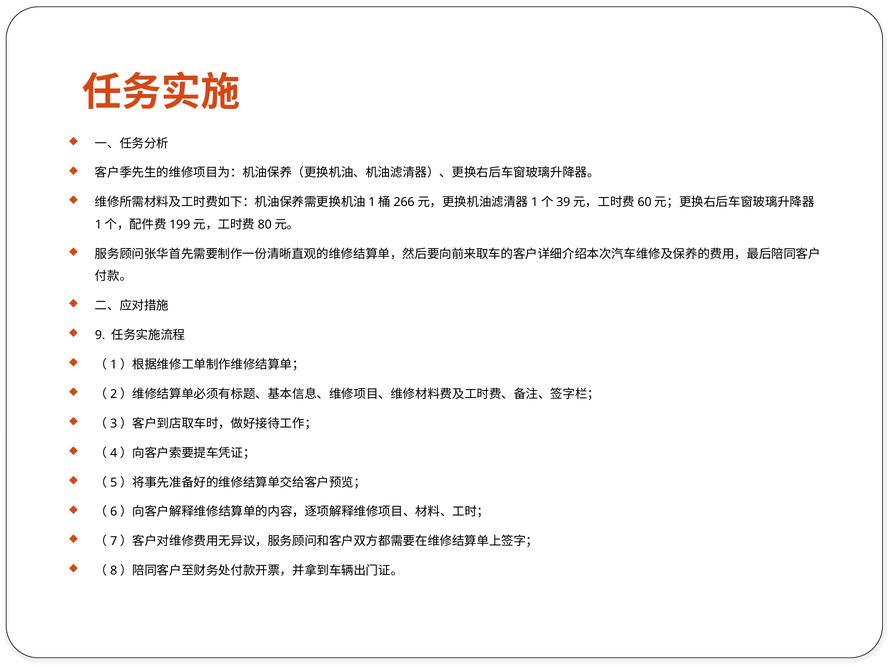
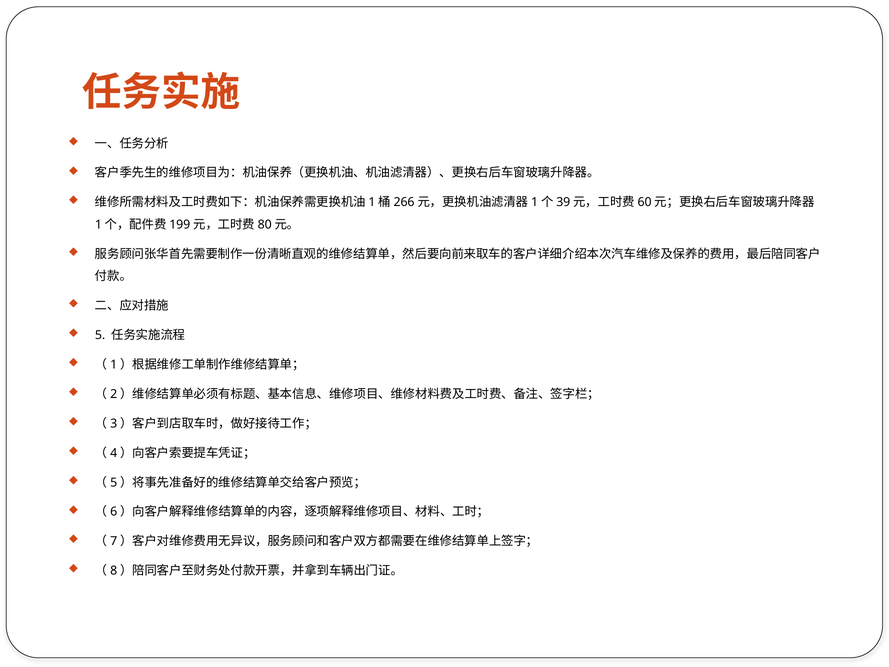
9: 9 -> 5
